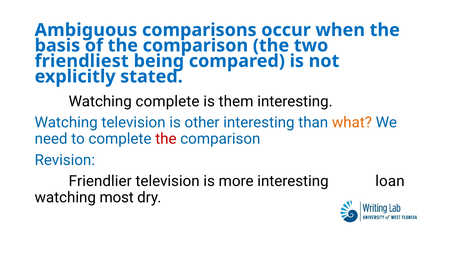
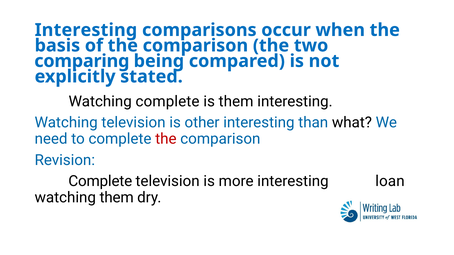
Ambiguous at (86, 30): Ambiguous -> Interesting
friendliest: friendliest -> comparing
what colour: orange -> black
Friendlier at (100, 181): Friendlier -> Complete
watching most: most -> them
